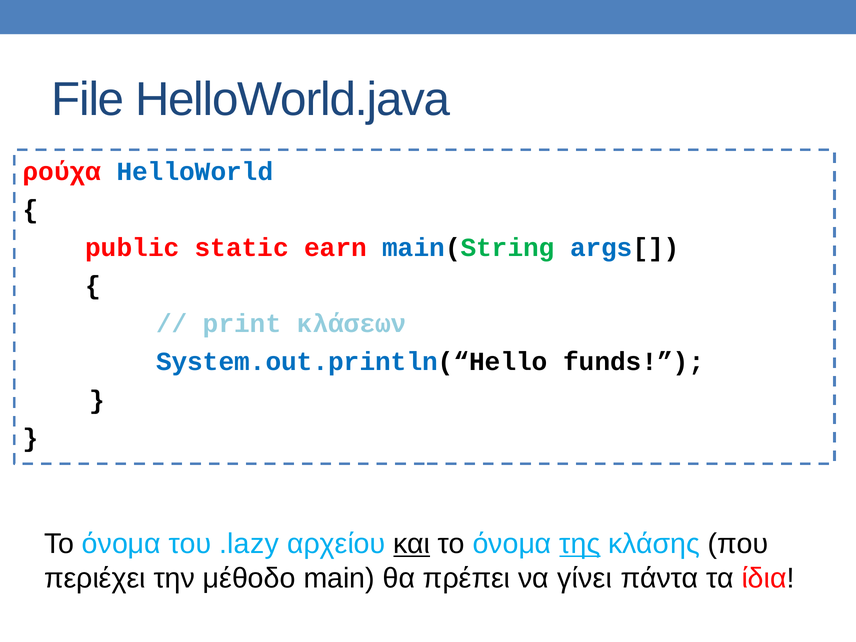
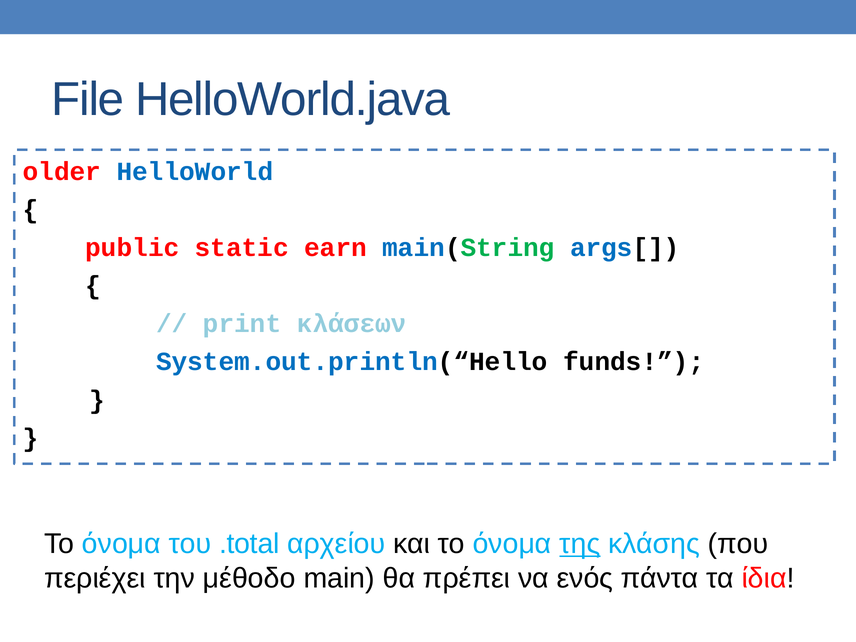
ρούχα: ρούχα -> older
.lazy: .lazy -> .total
και underline: present -> none
γίνει: γίνει -> ενός
